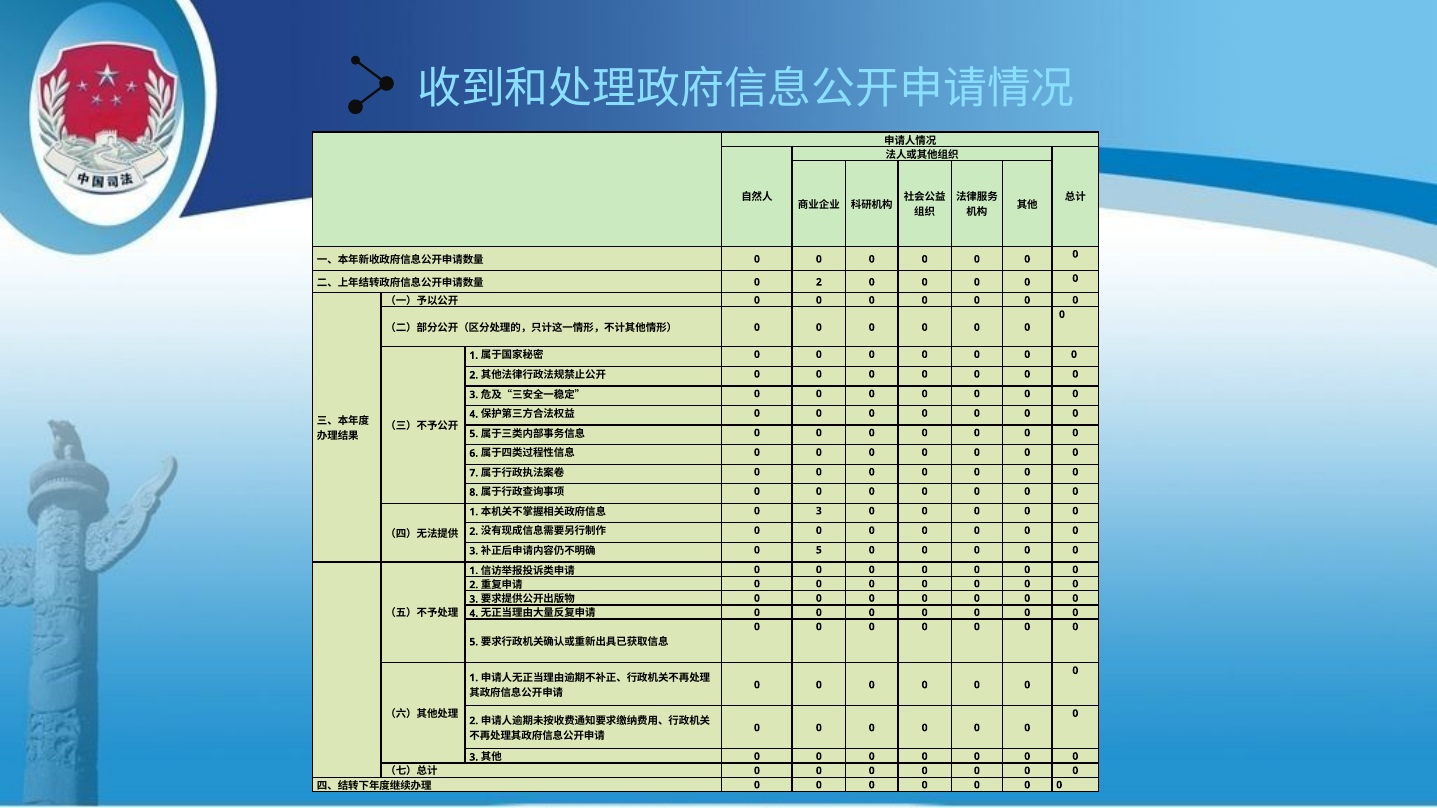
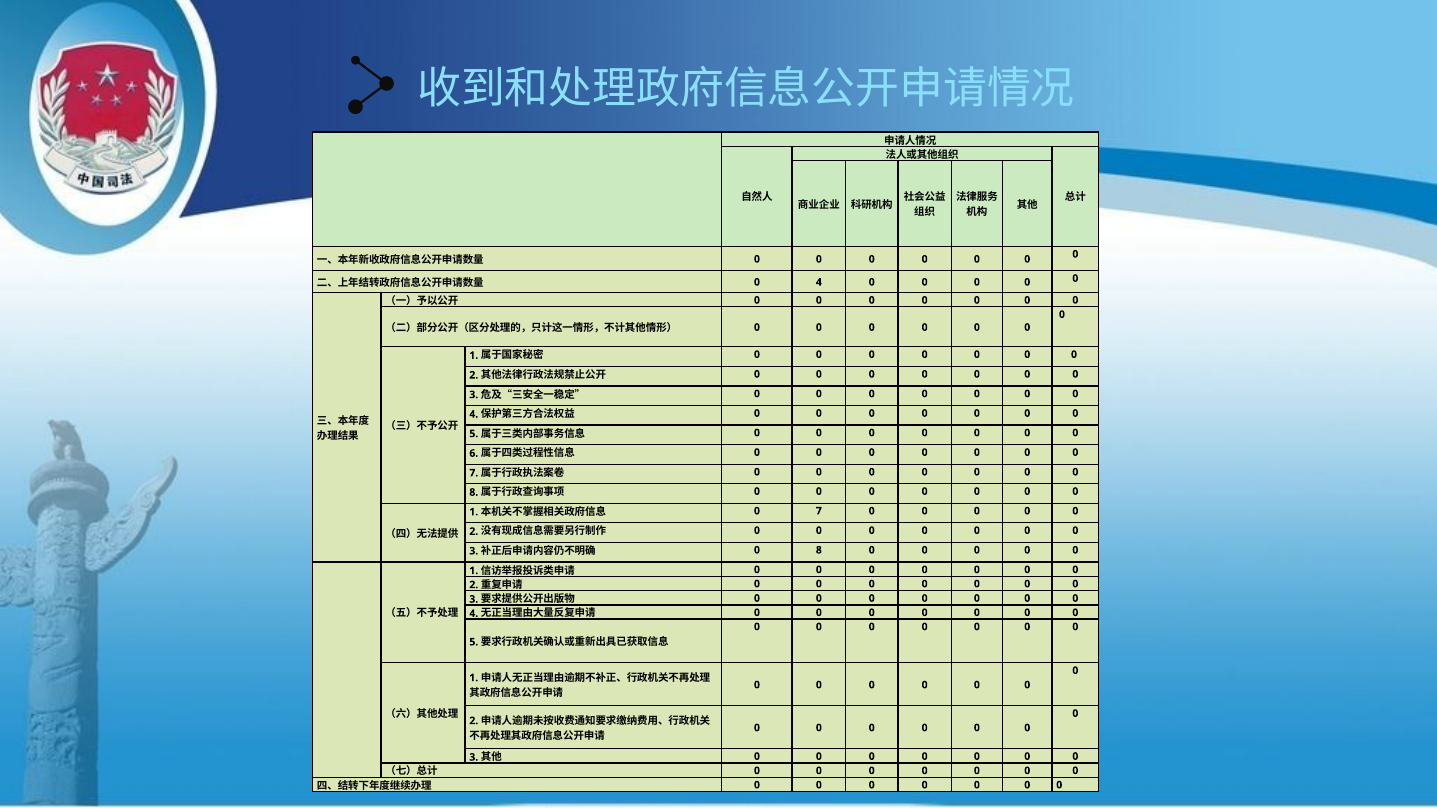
2 at (819, 282): 2 -> 4
3 at (819, 511): 3 -> 7
5 at (819, 550): 5 -> 8
